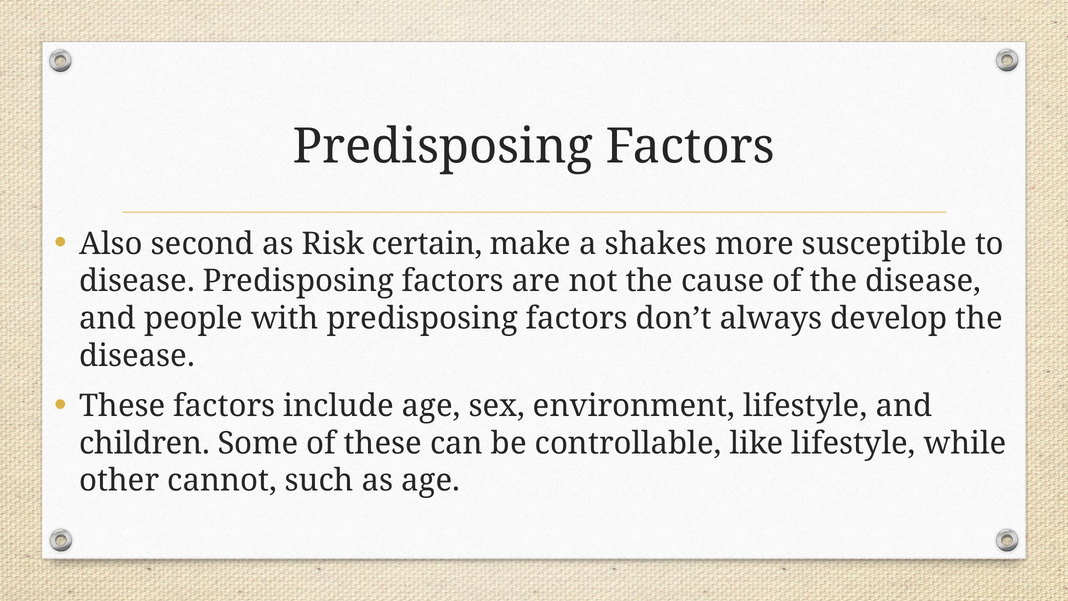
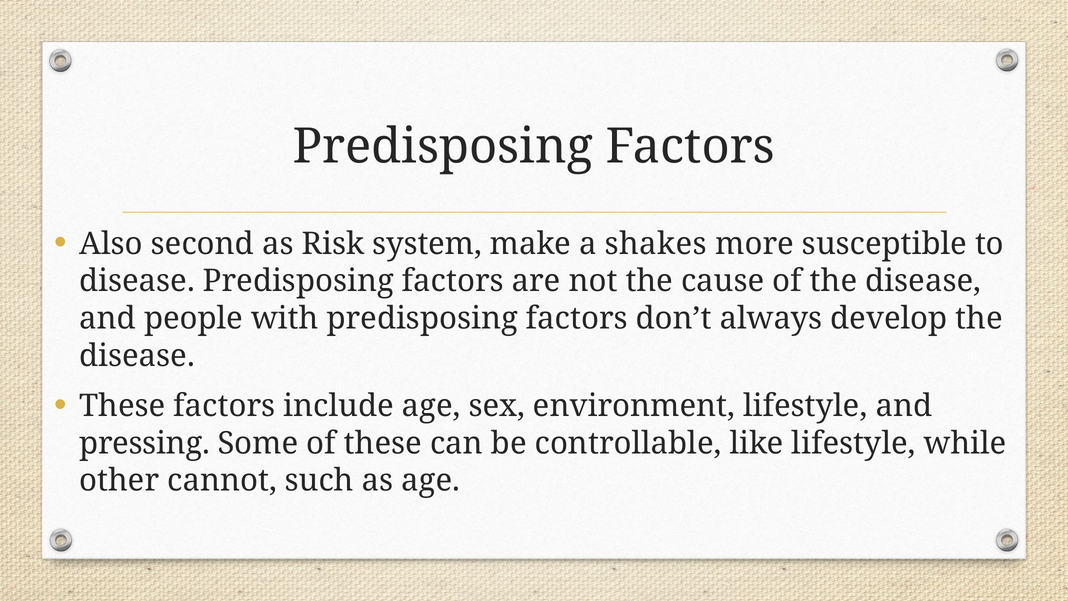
certain: certain -> system
children: children -> pressing
